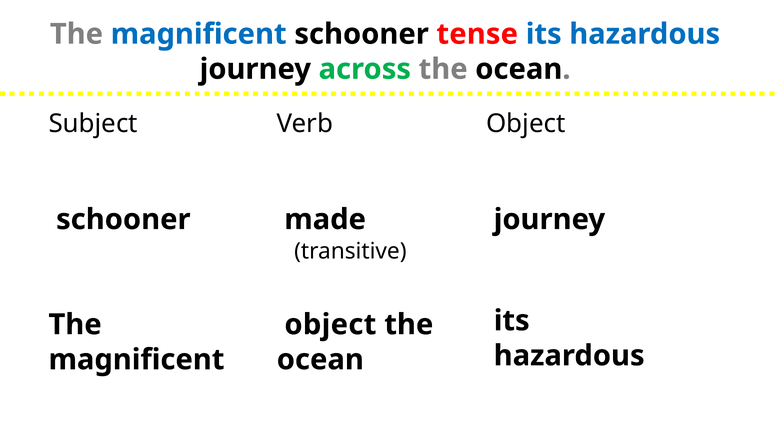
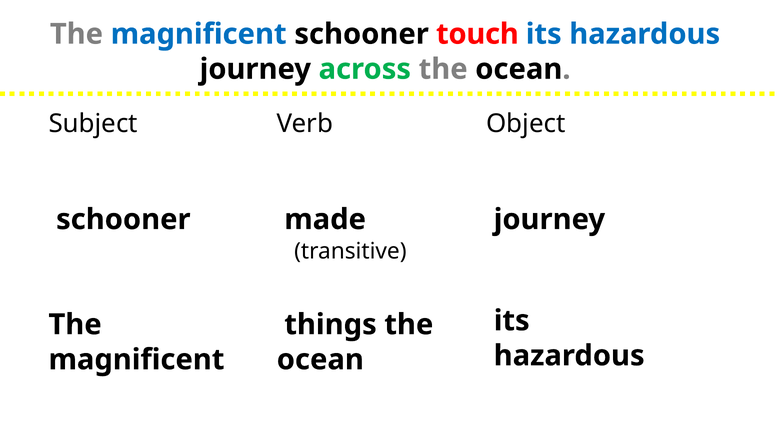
tense: tense -> touch
object at (330, 324): object -> things
